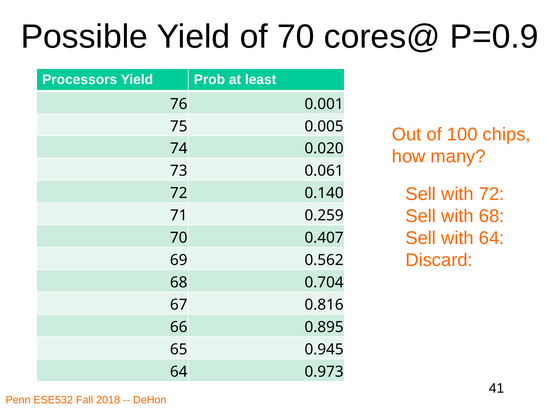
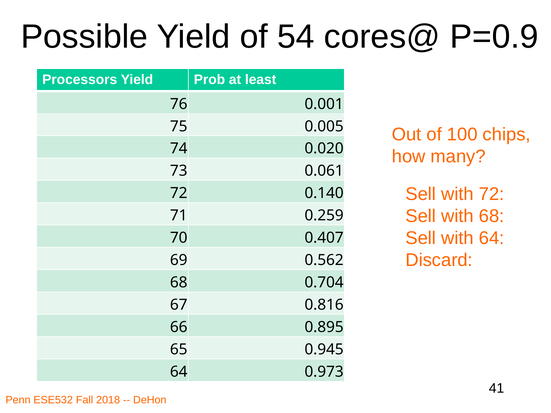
of 70: 70 -> 54
